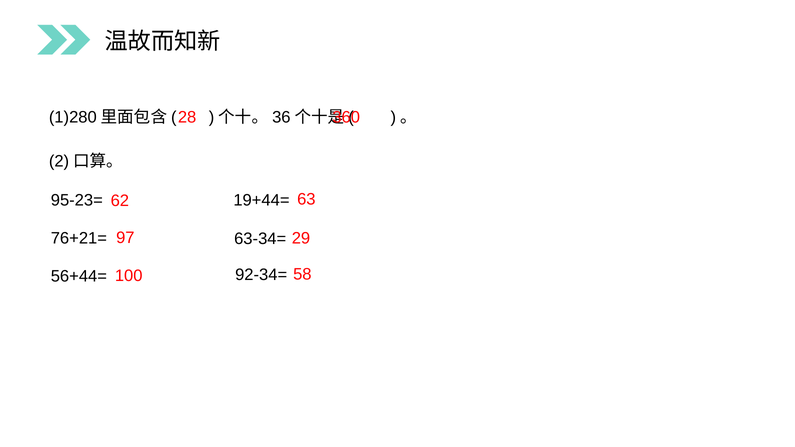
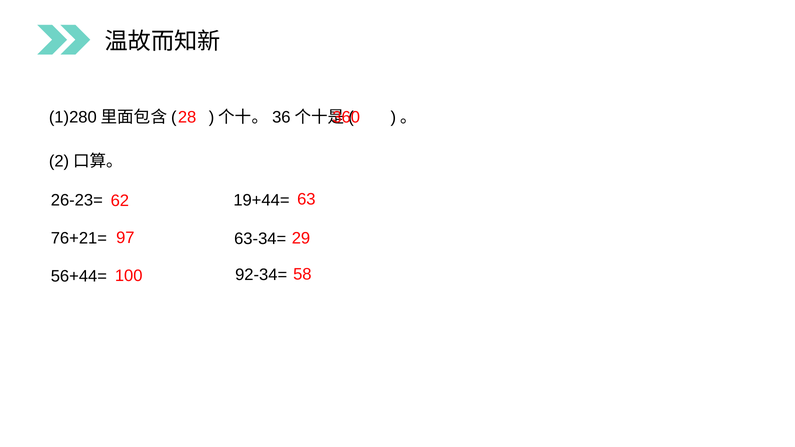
95-23=: 95-23= -> 26-23=
